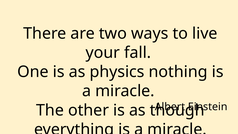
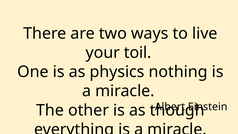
fall: fall -> toil
